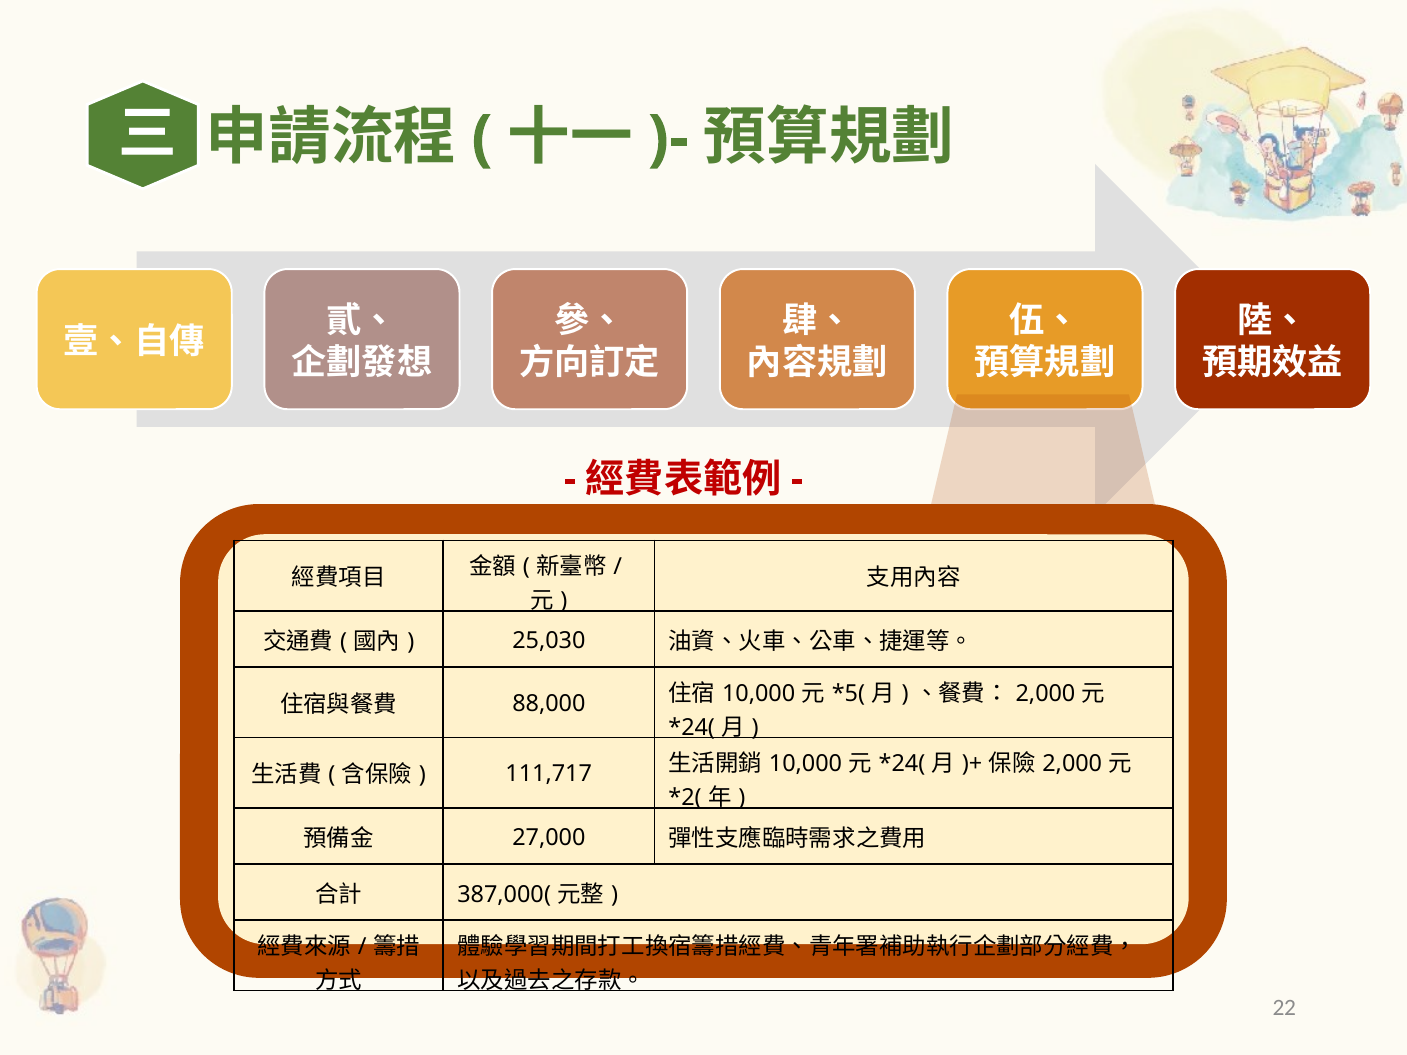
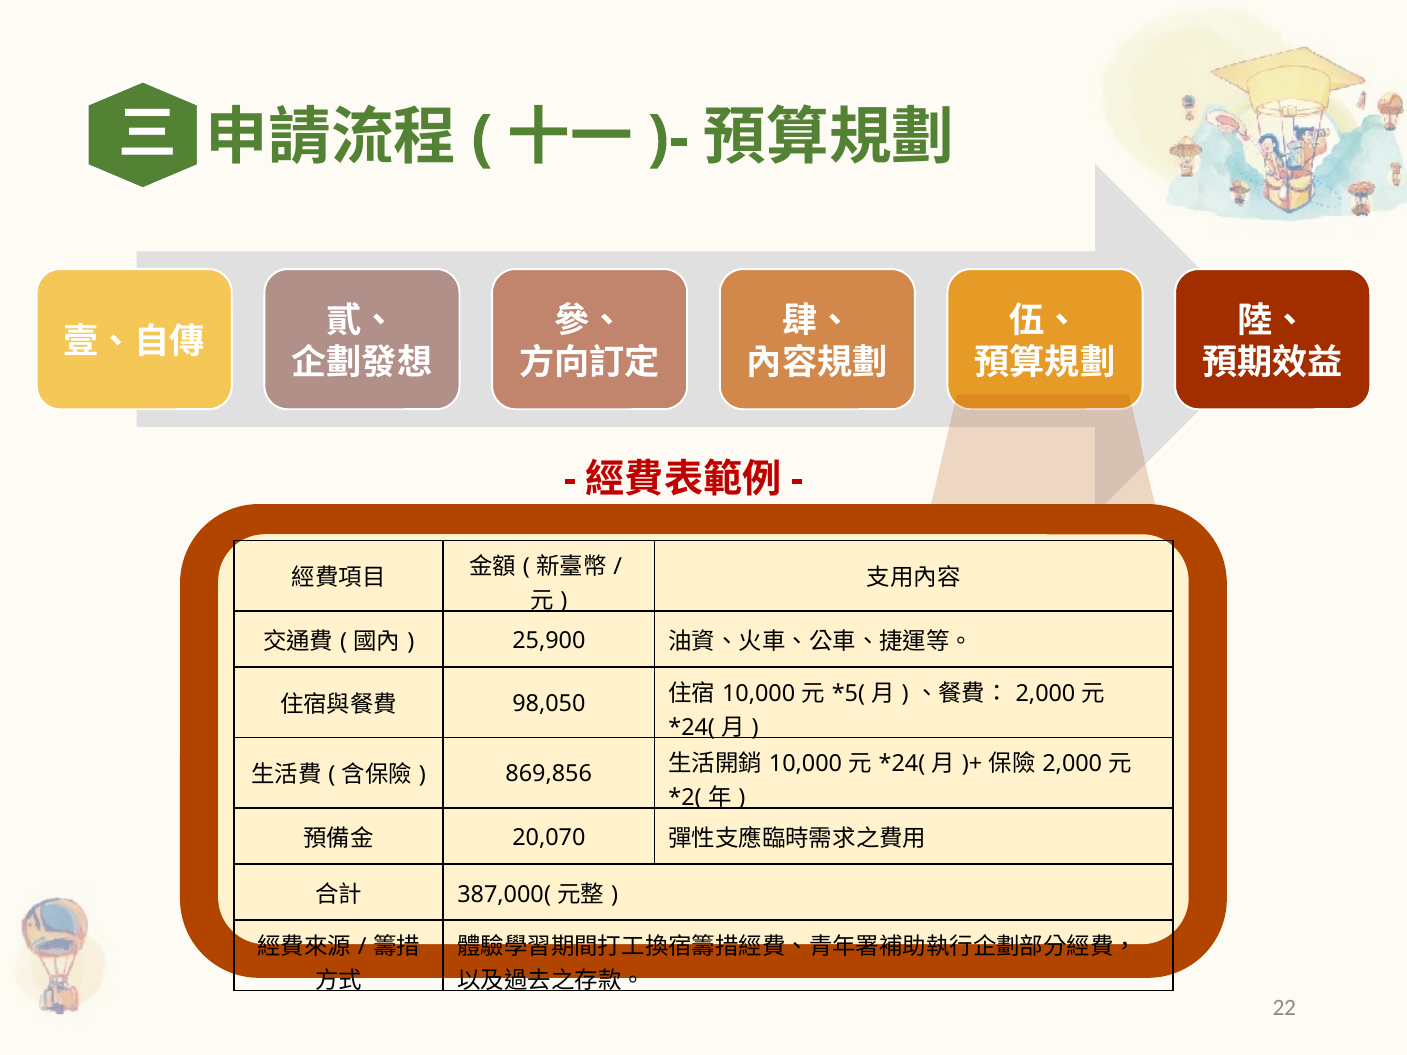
25,030: 25,030 -> 25,900
88,000: 88,000 -> 98,050
111,717: 111,717 -> 869,856
27,000: 27,000 -> 20,070
